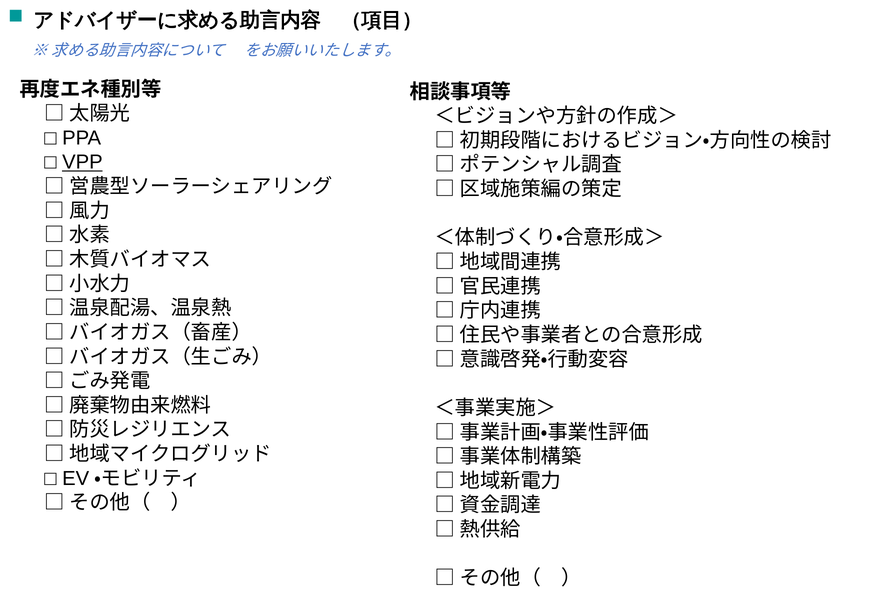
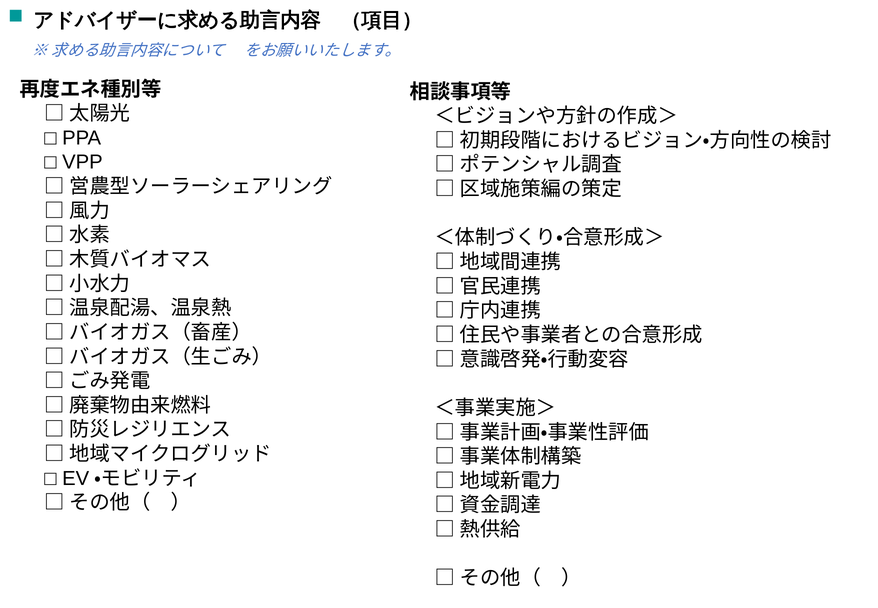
VPP underline: present -> none
